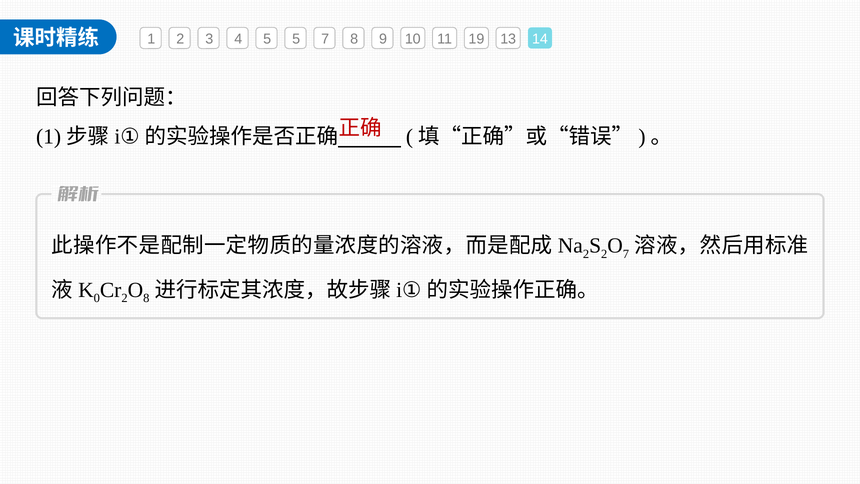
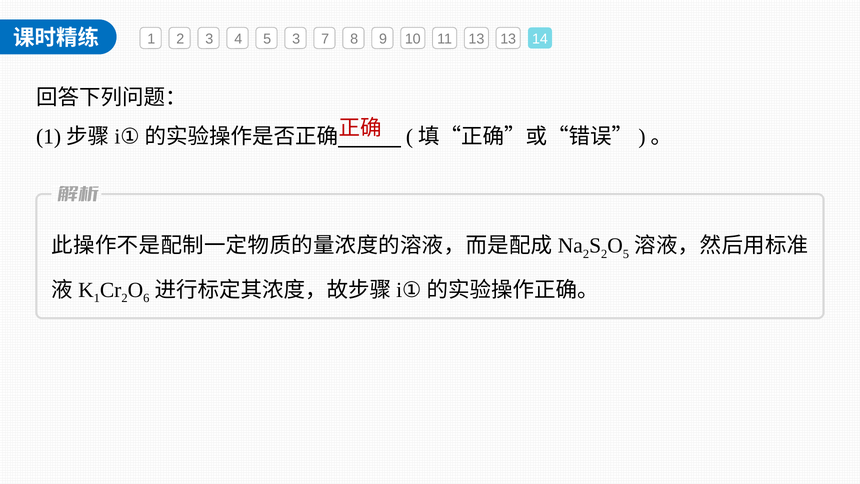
5 5: 5 -> 3
11 19: 19 -> 13
7 at (626, 254): 7 -> 5
0 at (97, 298): 0 -> 1
8 at (146, 298): 8 -> 6
